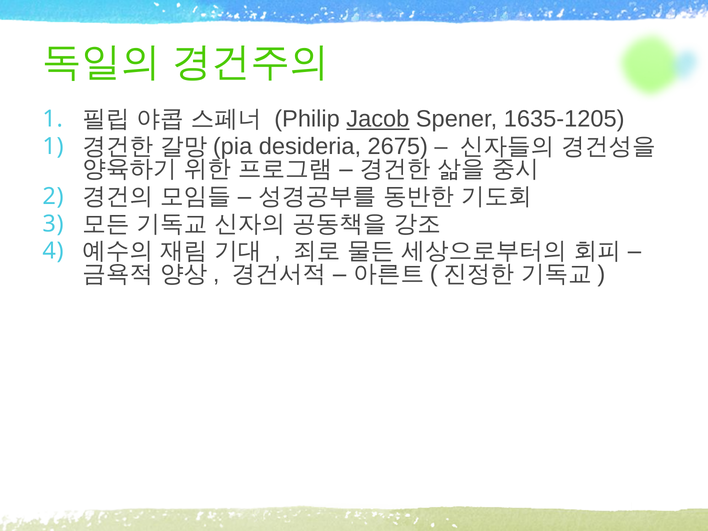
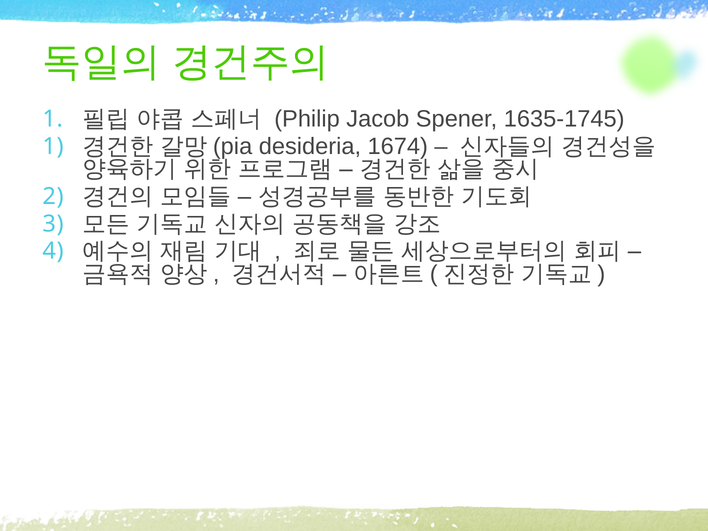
Jacob underline: present -> none
1635-1205: 1635-1205 -> 1635-1745
2675: 2675 -> 1674
